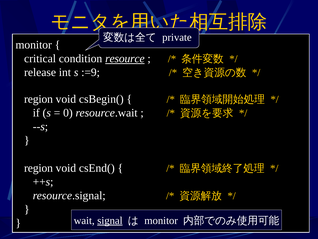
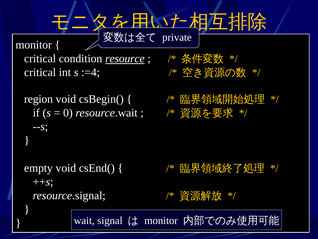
release at (40, 72): release -> critical
:=9: :=9 -> :=4
region at (39, 168): region -> empty
signal underline: present -> none
